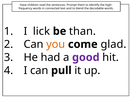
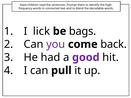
than: than -> bags
you colour: orange -> purple
glad: glad -> back
